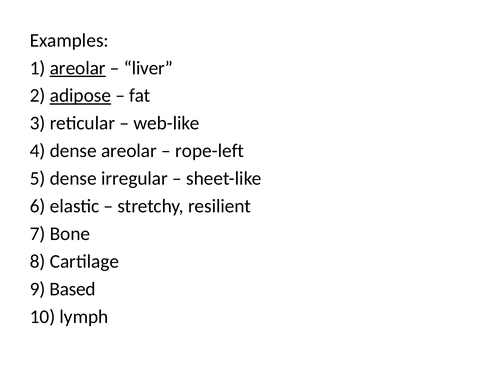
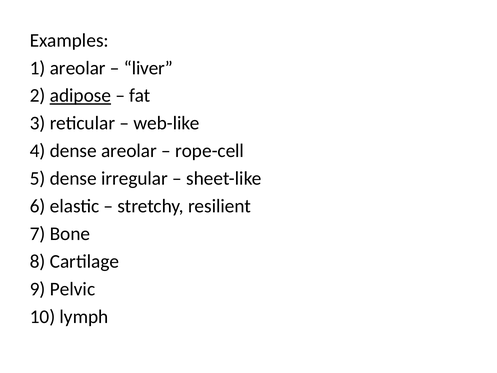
areolar at (78, 68) underline: present -> none
rope-left: rope-left -> rope-cell
Based: Based -> Pelvic
